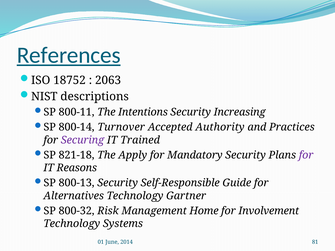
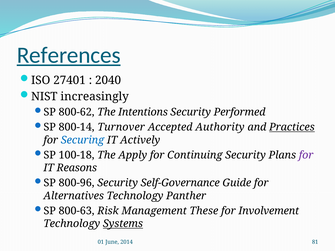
18752: 18752 -> 27401
2063: 2063 -> 2040
descriptions: descriptions -> increasingly
800-11: 800-11 -> 800-62
Increasing: Increasing -> Performed
Practices underline: none -> present
Securing colour: purple -> blue
Trained: Trained -> Actively
821-18: 821-18 -> 100-18
Mandatory: Mandatory -> Continuing
800-13: 800-13 -> 800-96
Self-Responsible: Self-Responsible -> Self-Governance
Gartner: Gartner -> Panther
800-32: 800-32 -> 800-63
Home: Home -> These
Systems underline: none -> present
